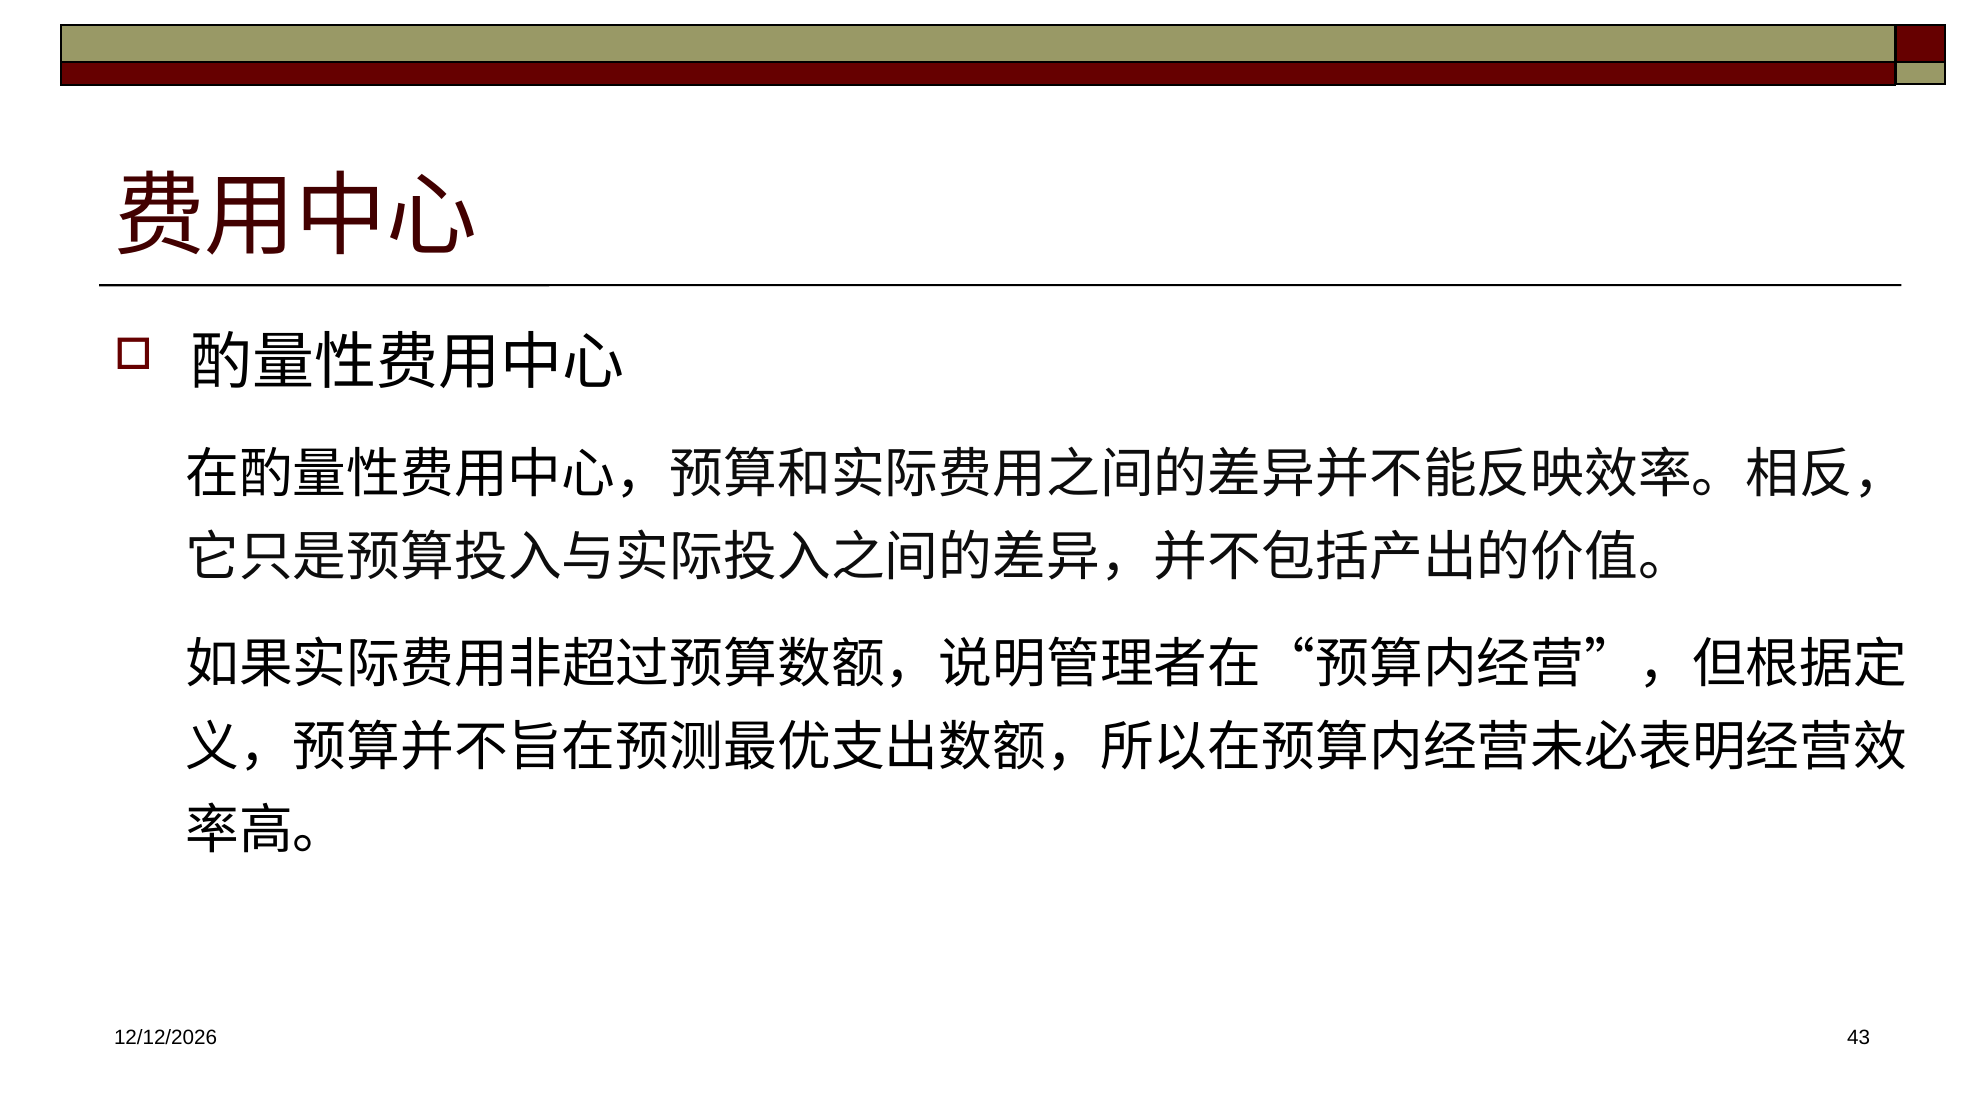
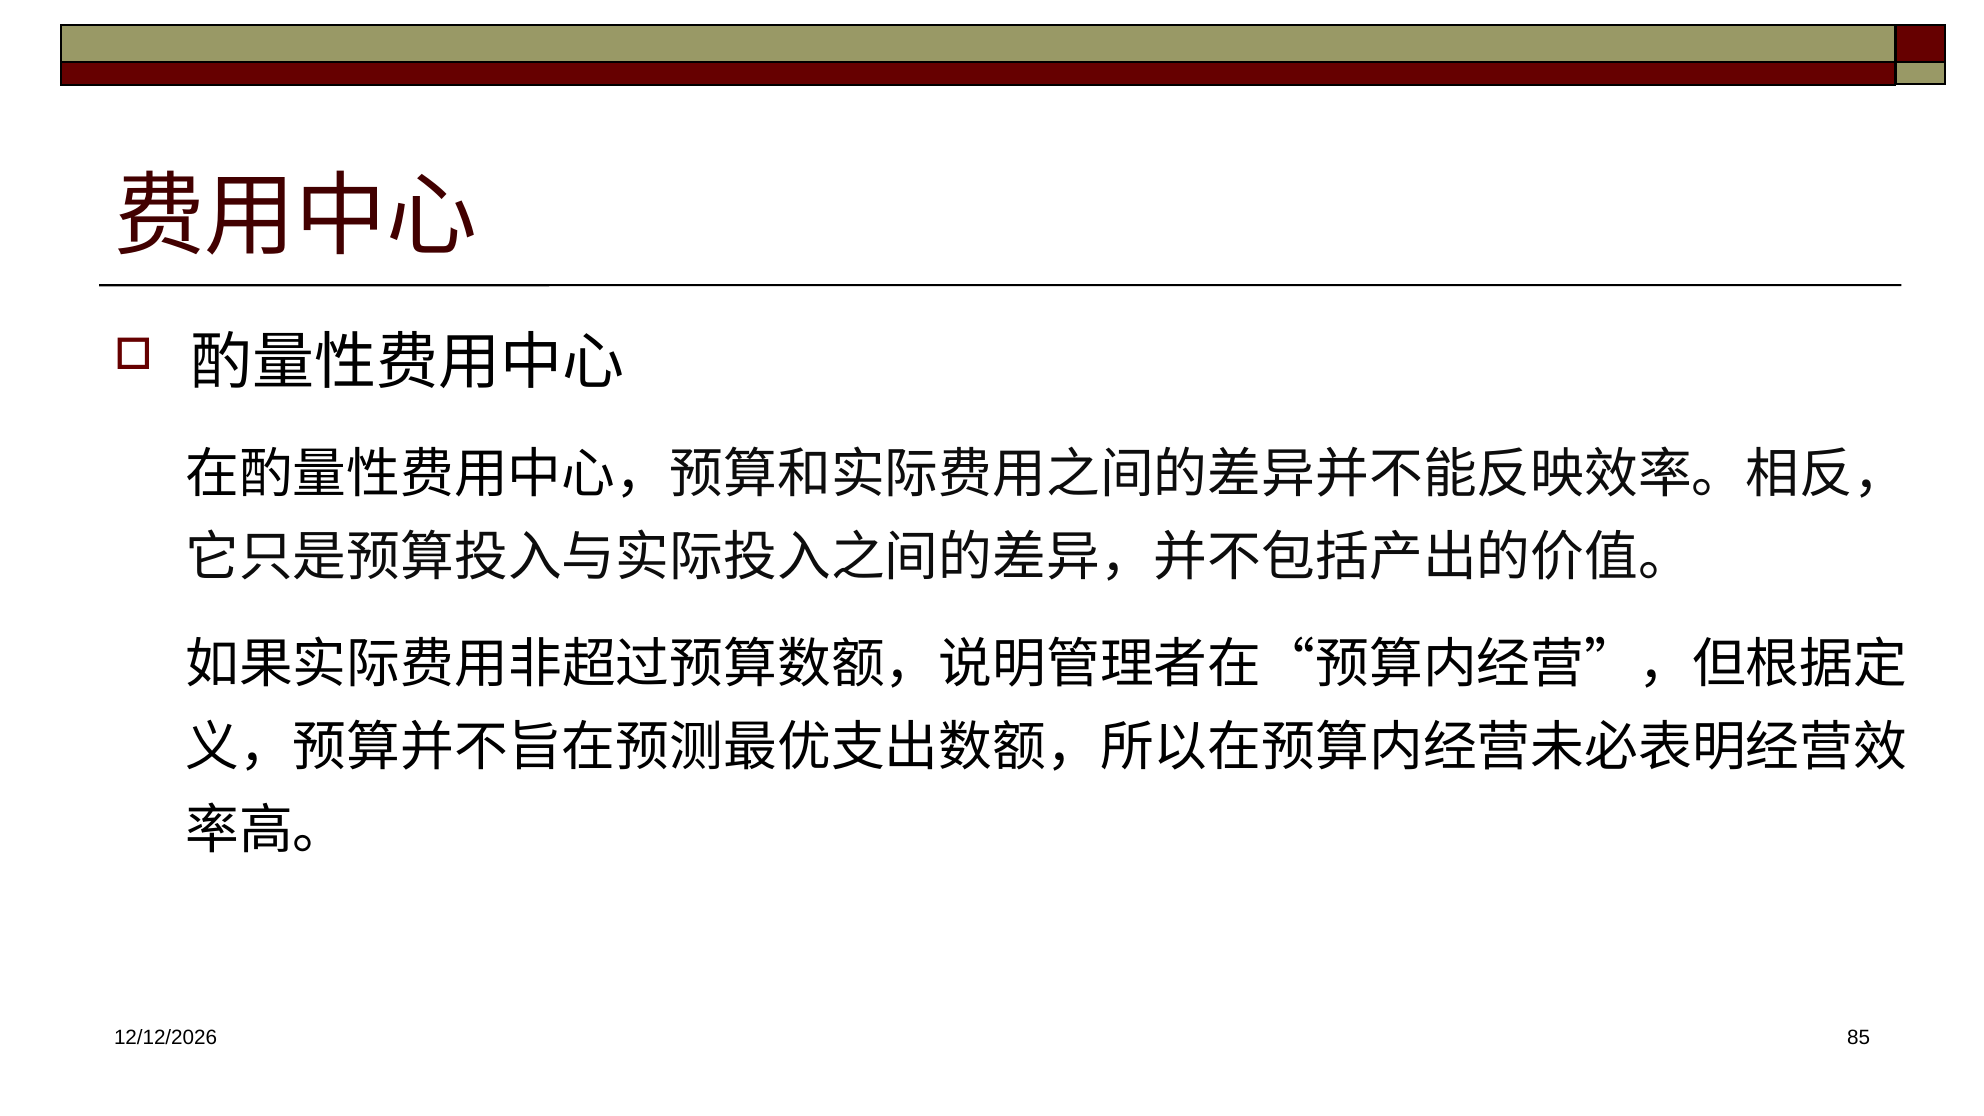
43: 43 -> 85
